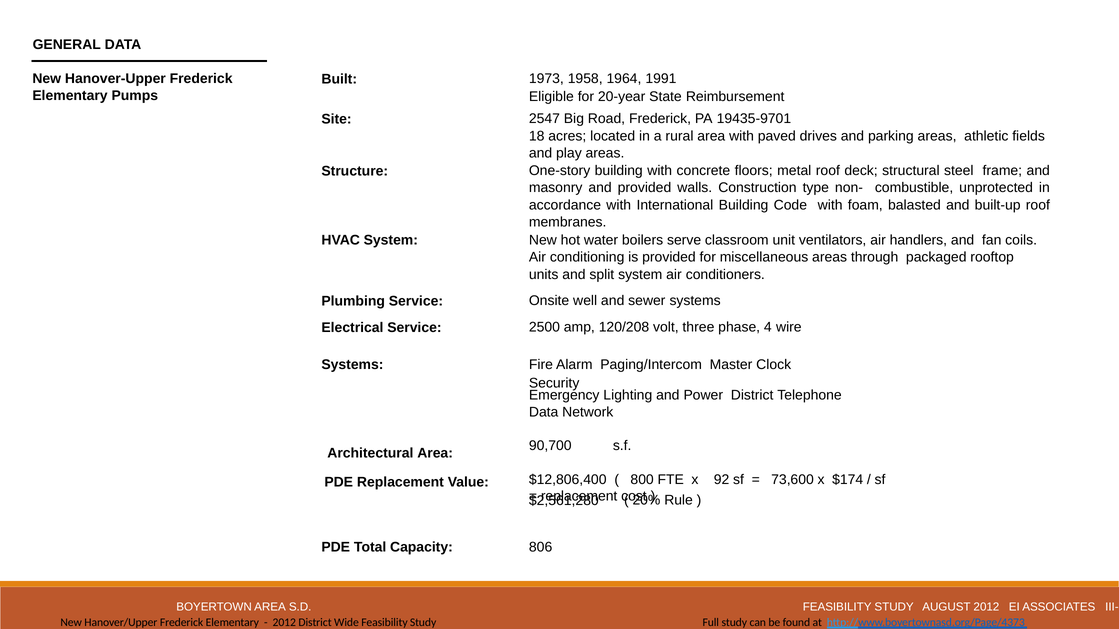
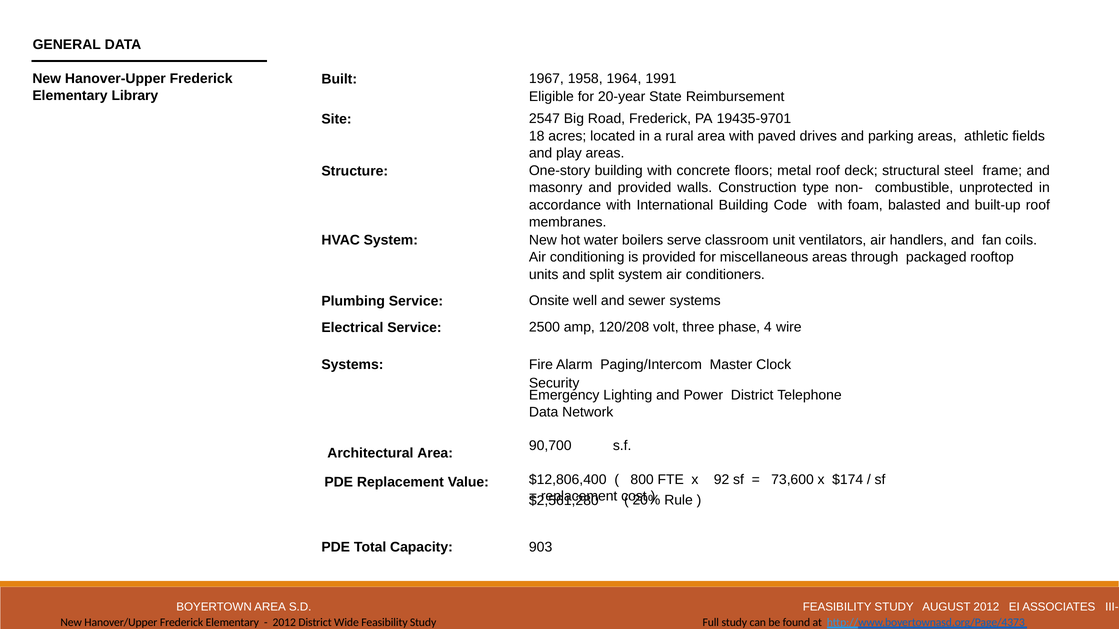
1973: 1973 -> 1967
Pumps: Pumps -> Library
806: 806 -> 903
